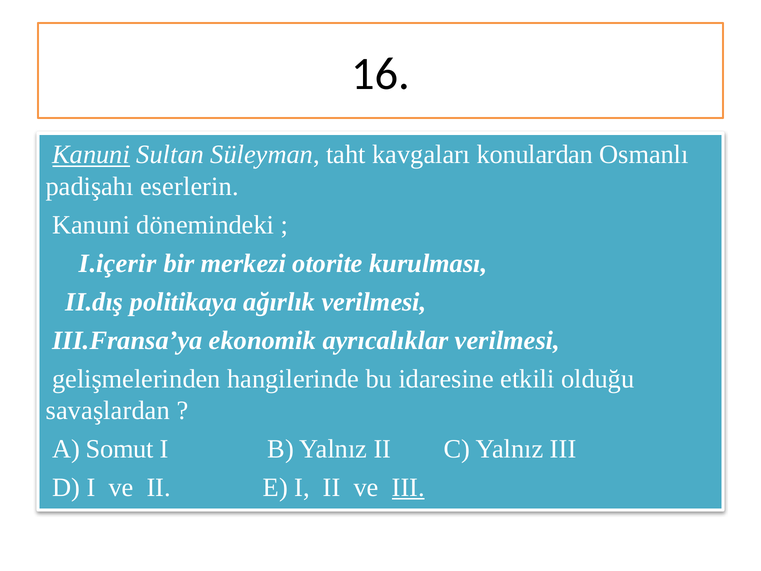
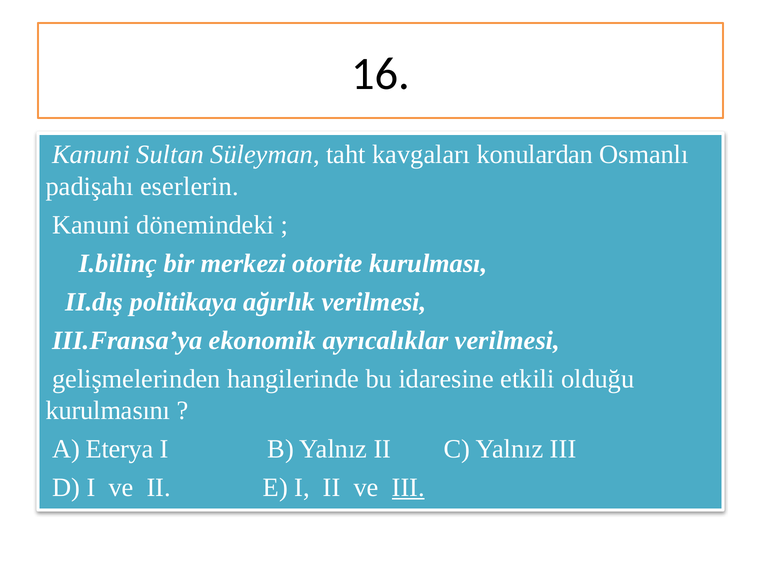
Kanuni at (91, 155) underline: present -> none
I.içerir: I.içerir -> I.bilinç
savaşlardan: savaşlardan -> kurulmasını
Somut: Somut -> Eterya
